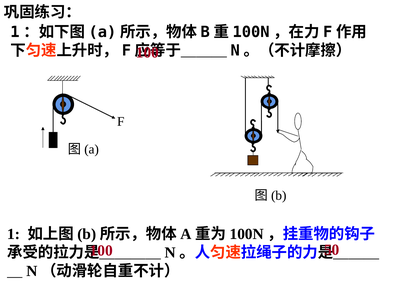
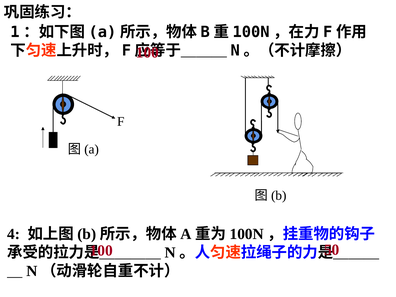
1: 1 -> 4
